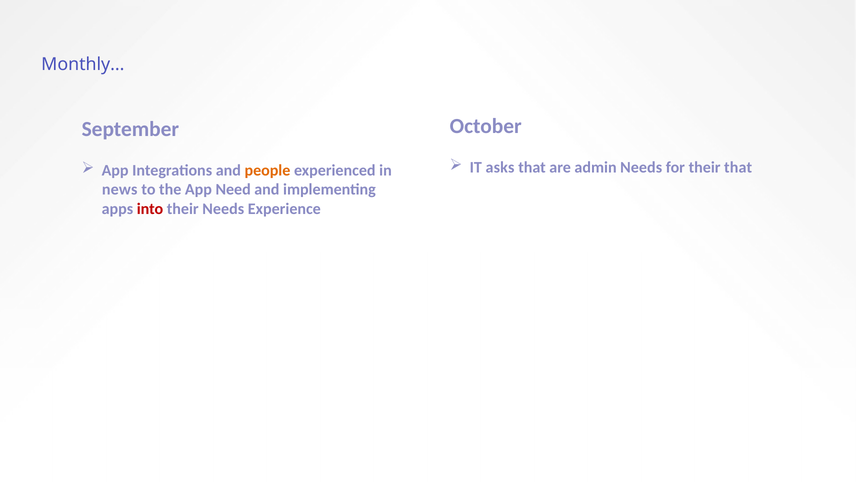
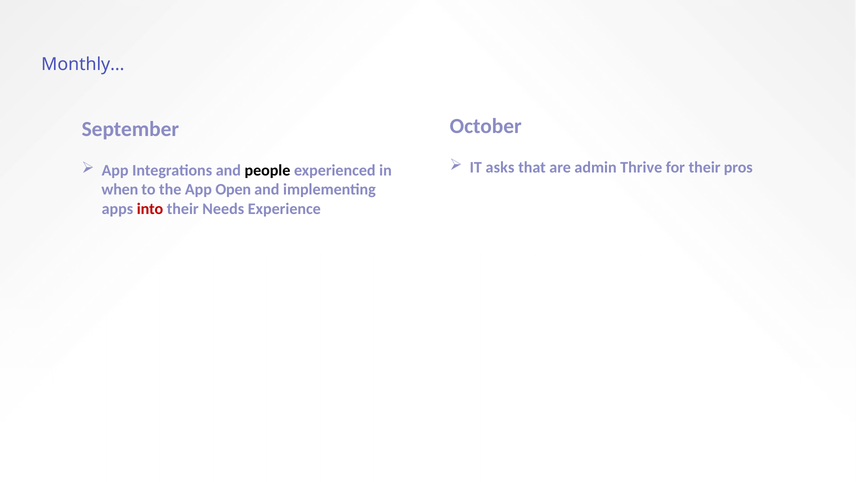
admin Needs: Needs -> Thrive
their that: that -> pros
people colour: orange -> black
news: news -> when
Need: Need -> Open
